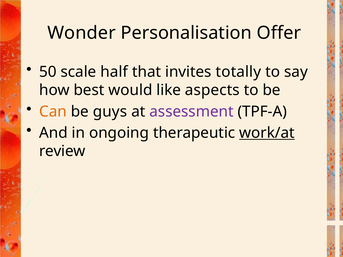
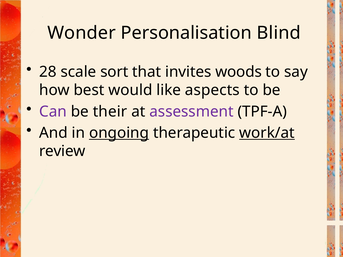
Offer: Offer -> Blind
50: 50 -> 28
half: half -> sort
totally: totally -> woods
Can colour: orange -> purple
guys: guys -> their
ongoing underline: none -> present
